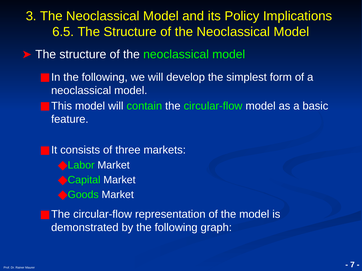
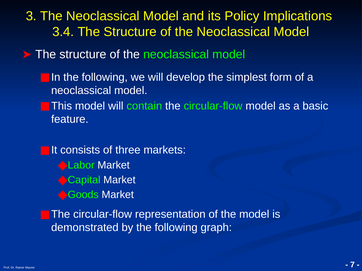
6.5: 6.5 -> 3.4
